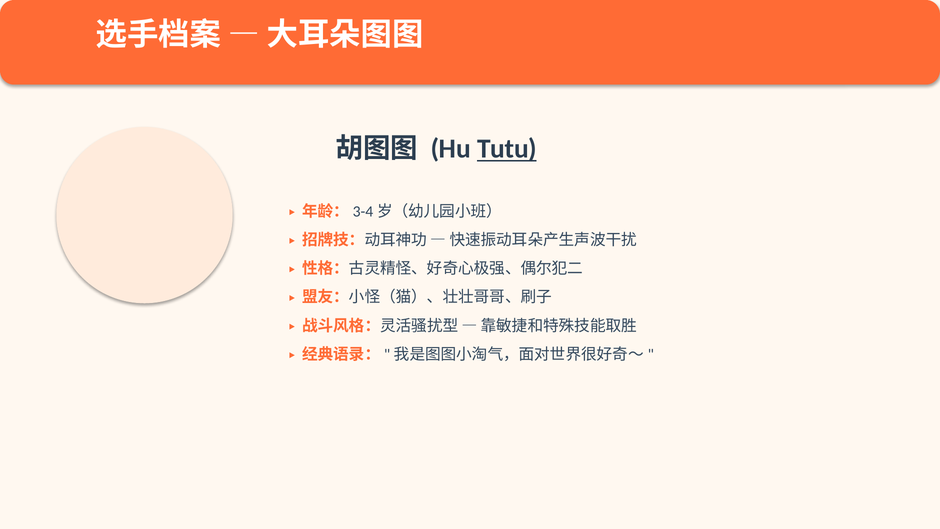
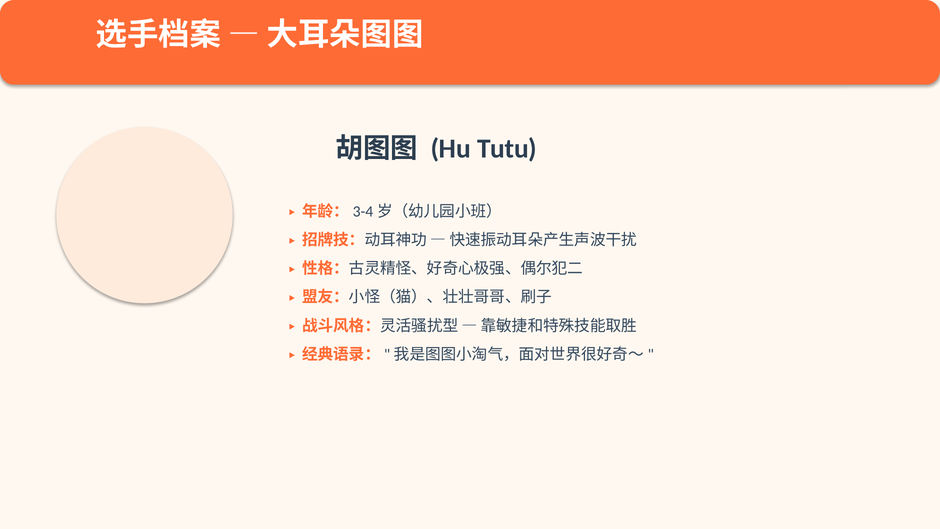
Tutu underline: present -> none
